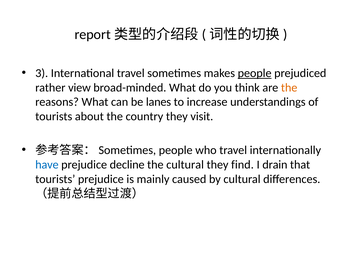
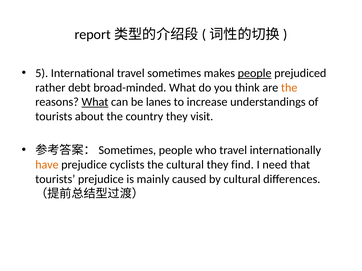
3: 3 -> 5
view: view -> debt
What at (95, 102) underline: none -> present
have colour: blue -> orange
decline: decline -> cyclists
drain: drain -> need
